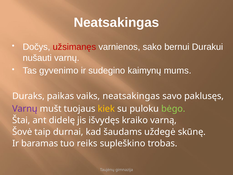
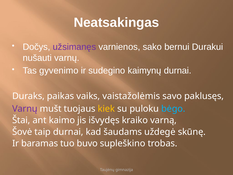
užsimanęs colour: red -> purple
kaimynų mums: mums -> durnai
vaiks neatsakingas: neatsakingas -> vaistažolėmis
bėgo colour: light green -> light blue
didelę: didelę -> kaimo
reiks: reiks -> buvo
